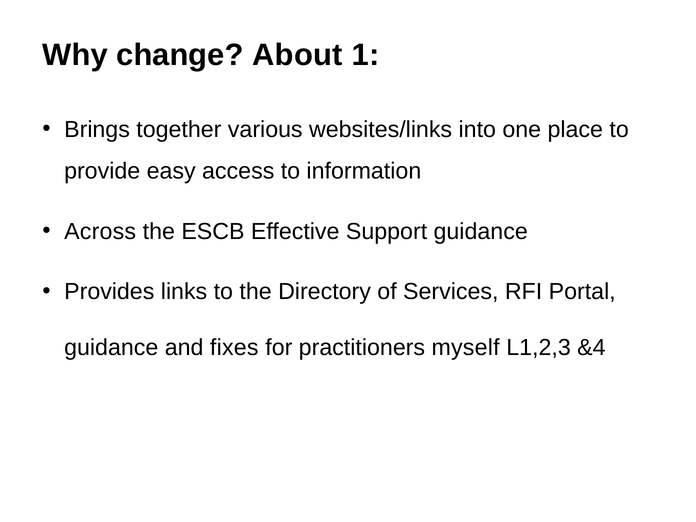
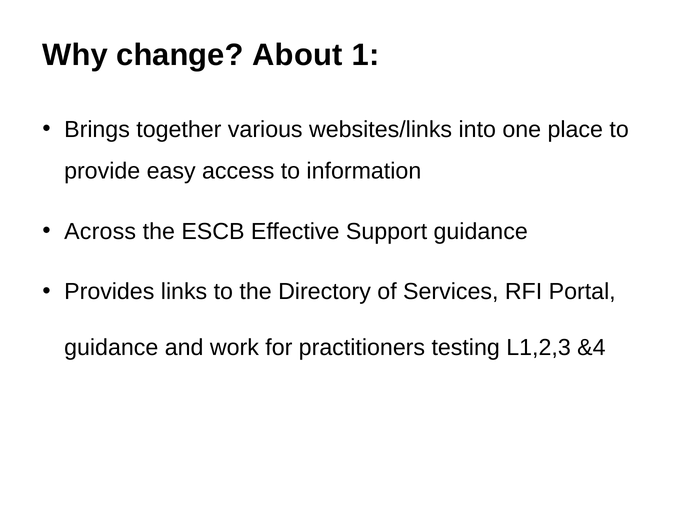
fixes: fixes -> work
myself: myself -> testing
